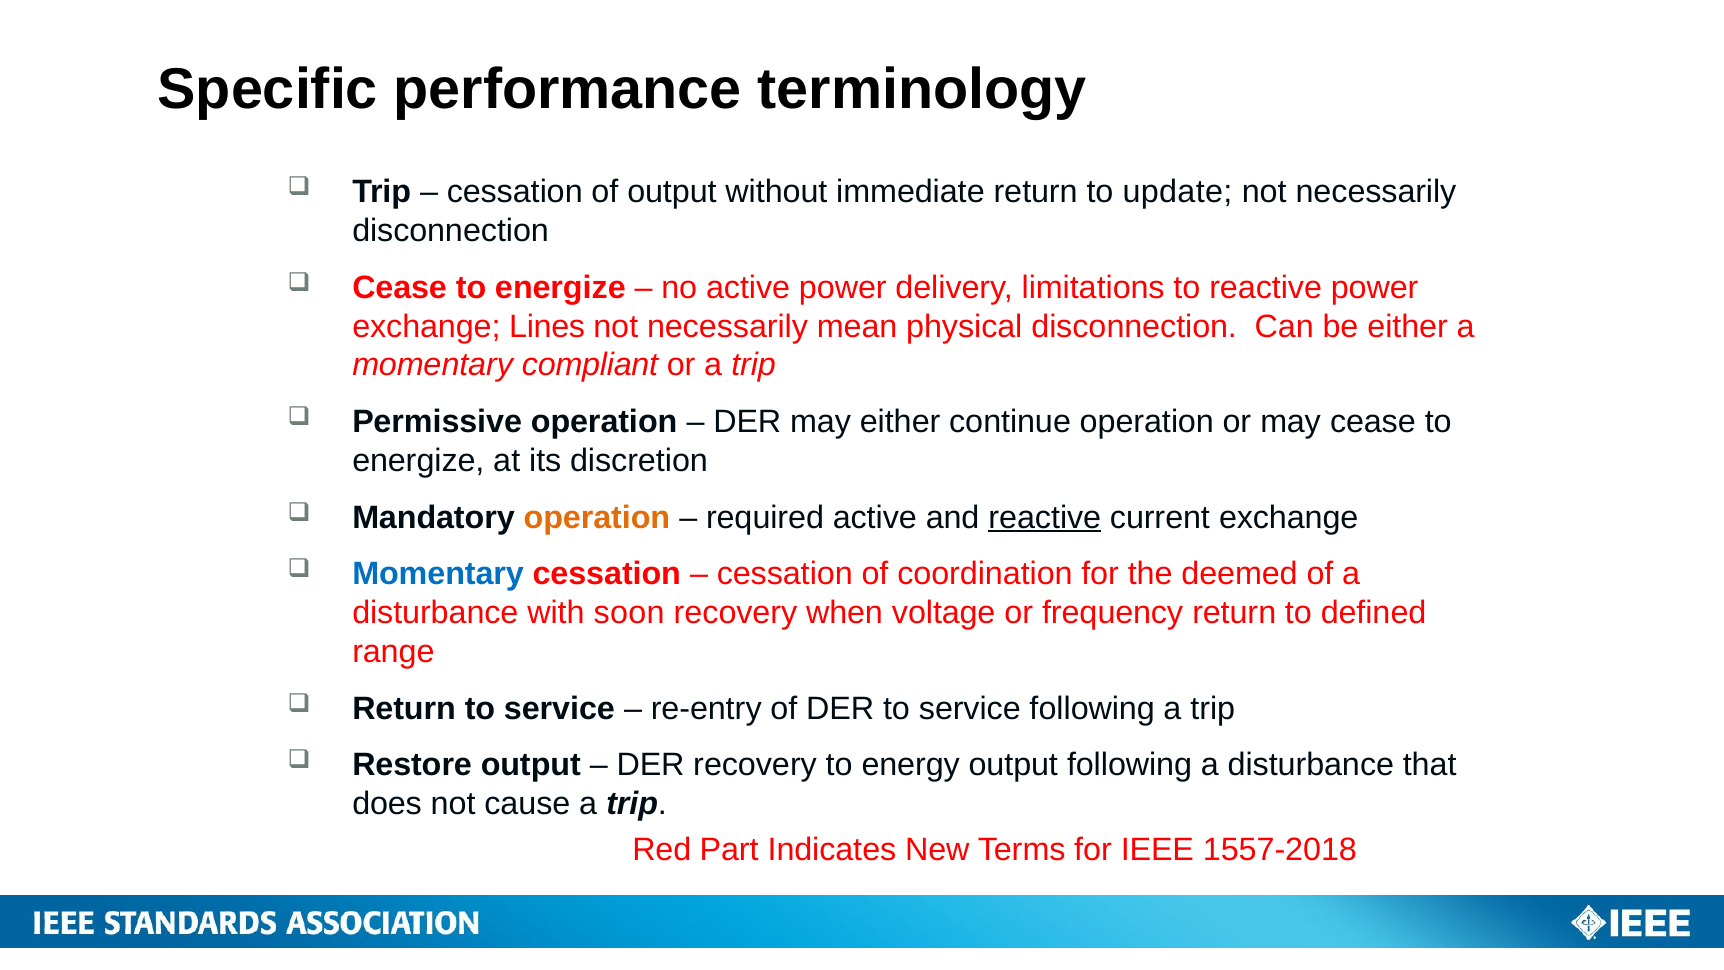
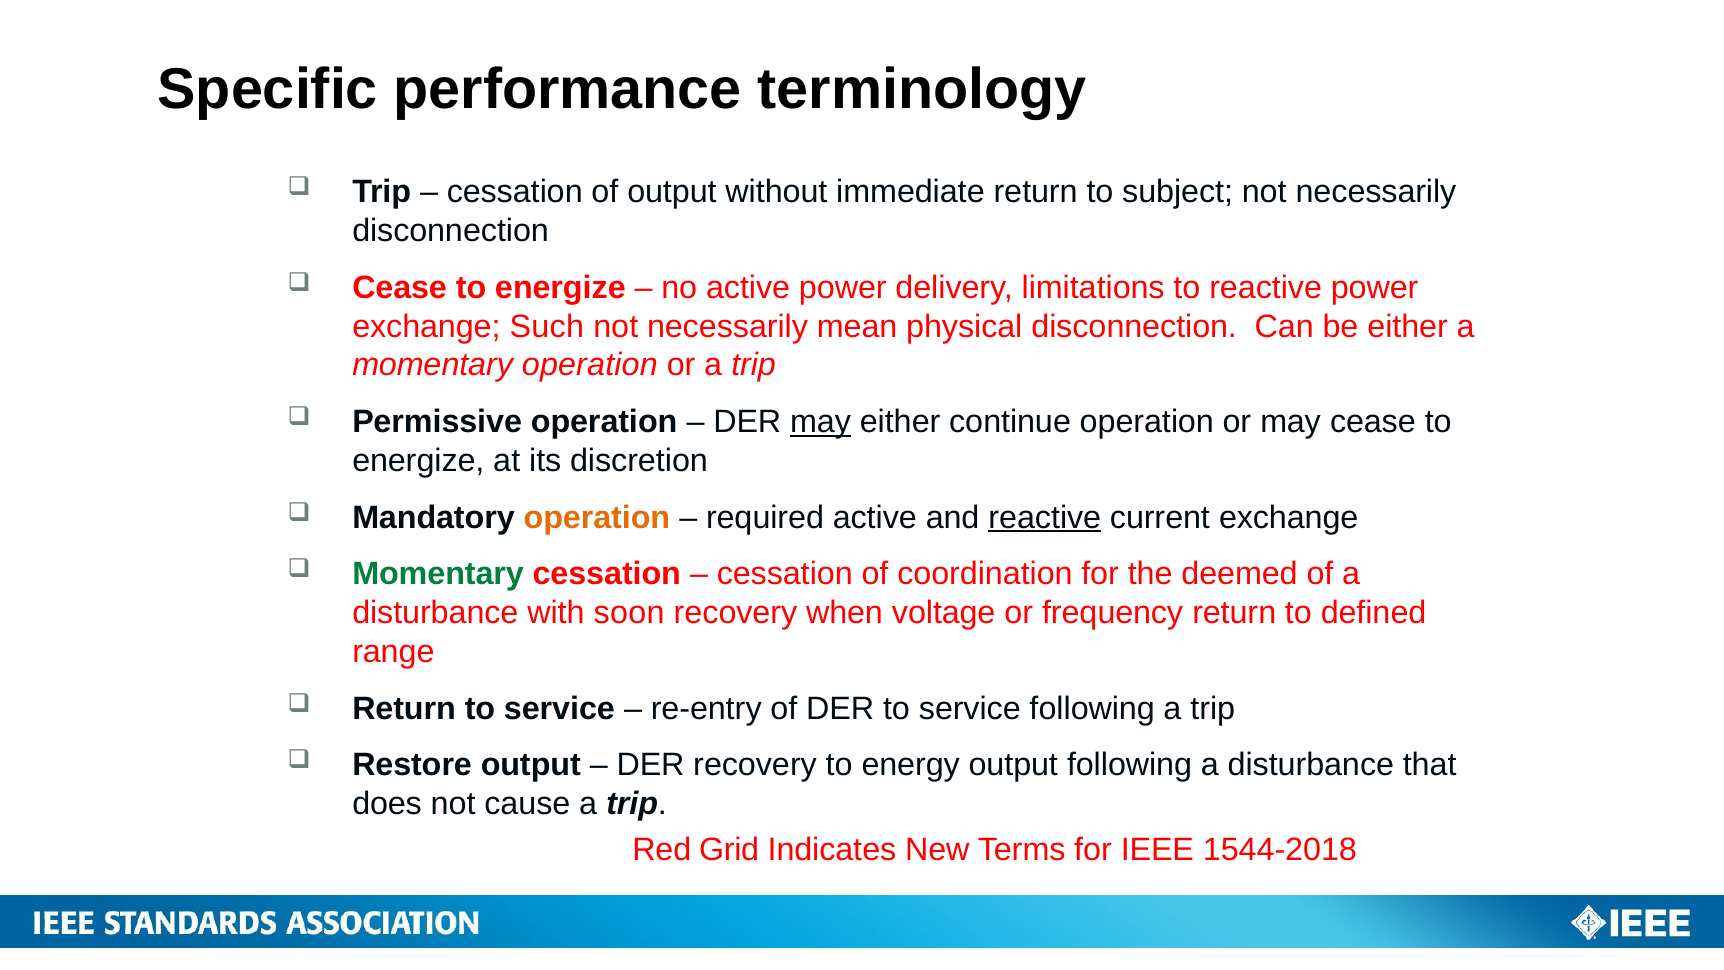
update: update -> subject
Lines: Lines -> Such
momentary compliant: compliant -> operation
may at (821, 422) underline: none -> present
Momentary at (438, 574) colour: blue -> green
Part: Part -> Grid
1557-2018: 1557-2018 -> 1544-2018
